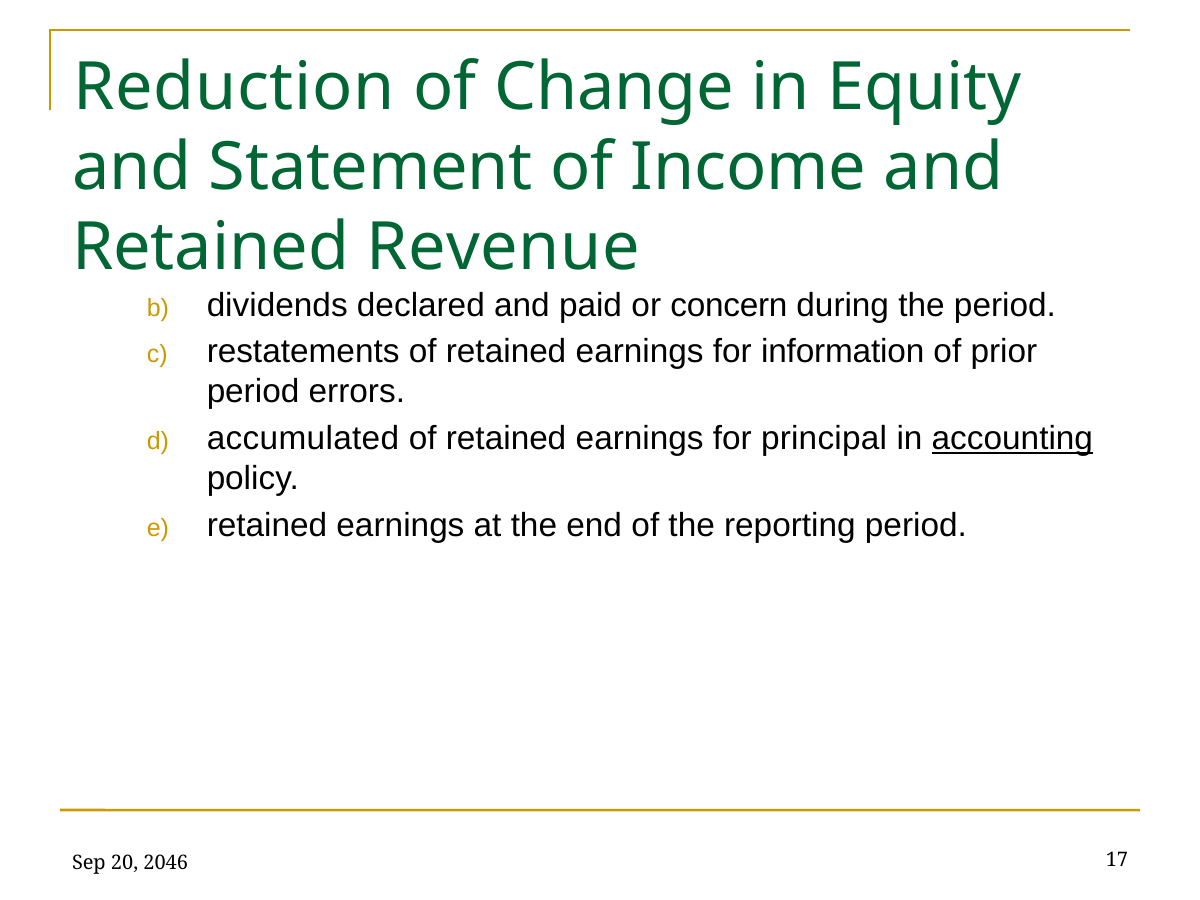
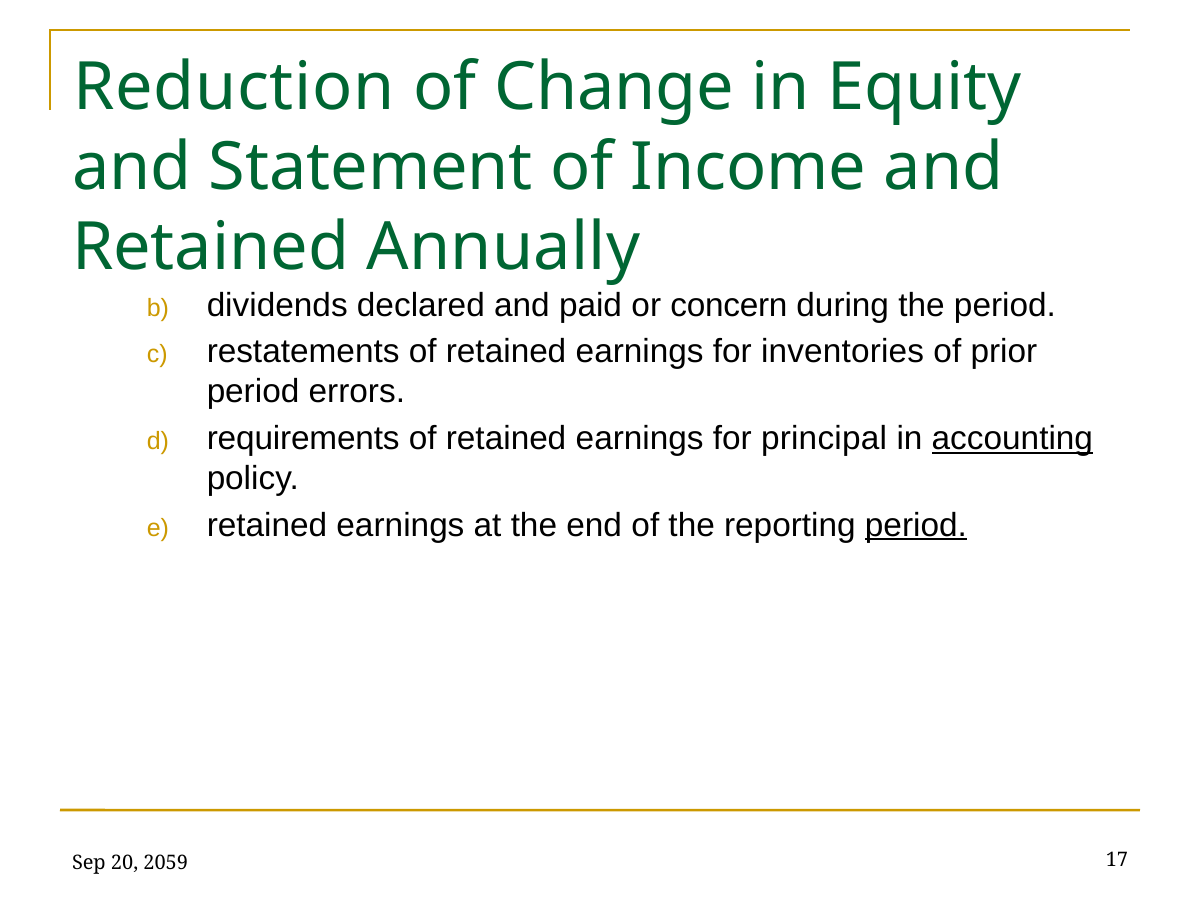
Revenue: Revenue -> Annually
information: information -> inventories
accumulated: accumulated -> requirements
period at (916, 525) underline: none -> present
2046: 2046 -> 2059
